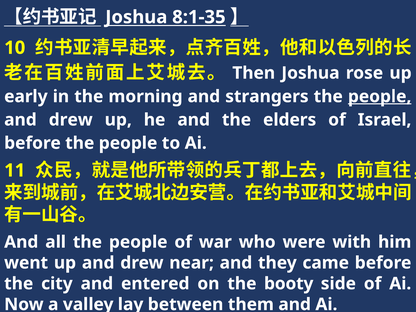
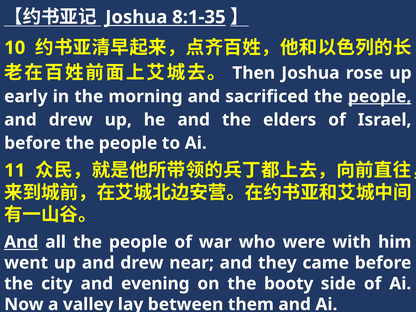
strangers: strangers -> sacrificed
And at (21, 242) underline: none -> present
entered: entered -> evening
